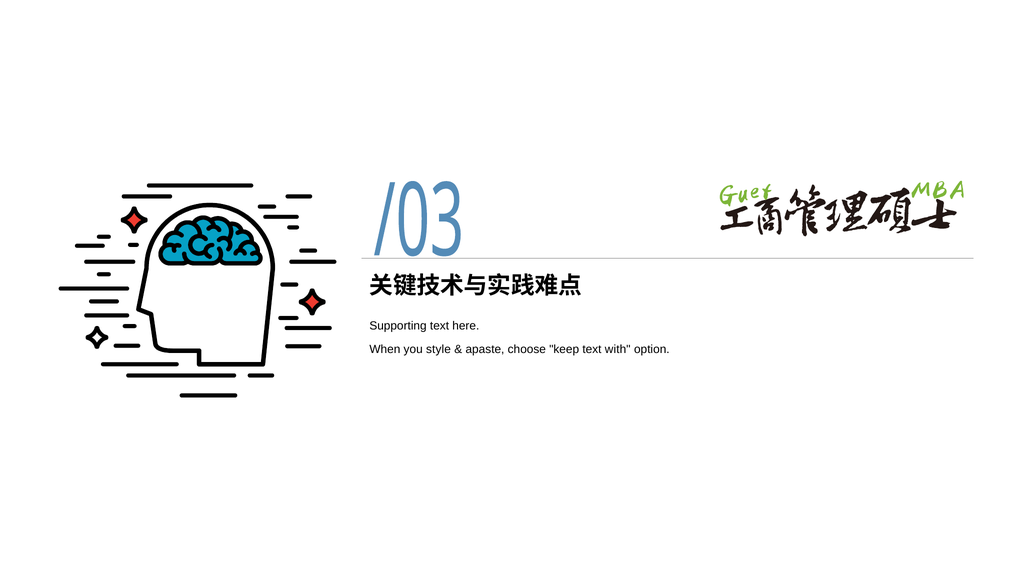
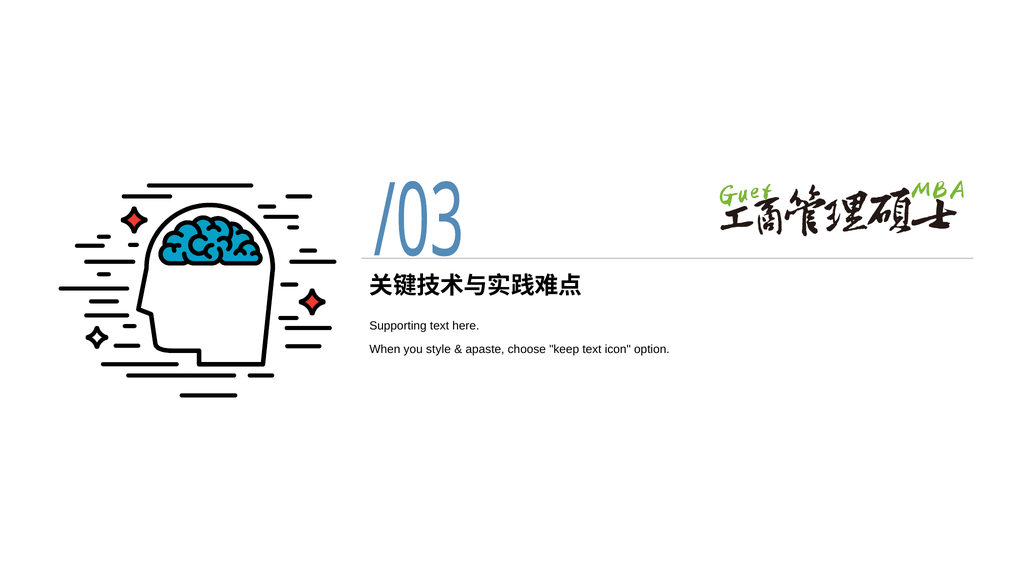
with: with -> icon
